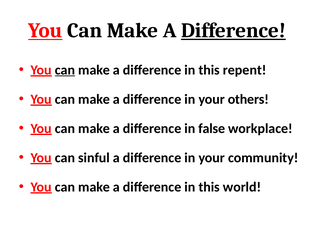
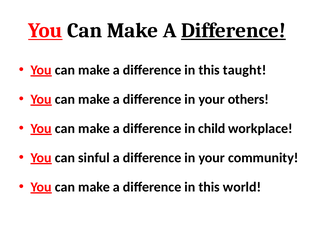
can at (65, 70) underline: present -> none
repent: repent -> taught
false: false -> child
